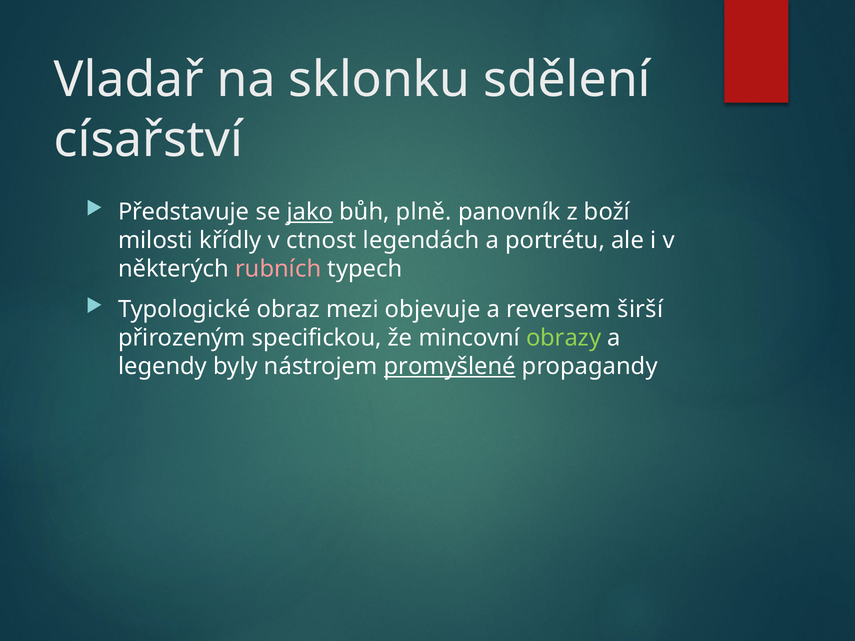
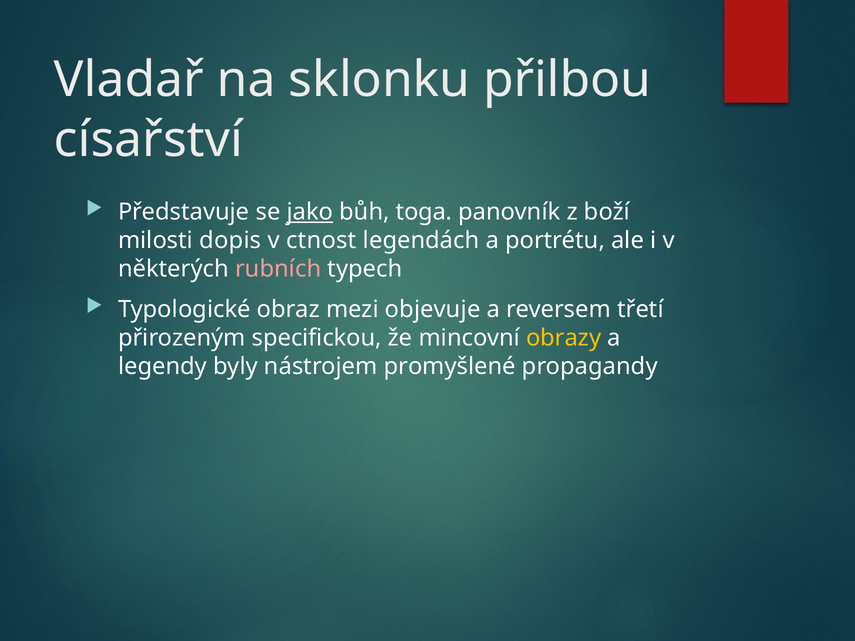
sdělení: sdělení -> přilbou
plně: plně -> toga
křídly: křídly -> dopis
širší: širší -> třetí
obrazy colour: light green -> yellow
promyšlené underline: present -> none
